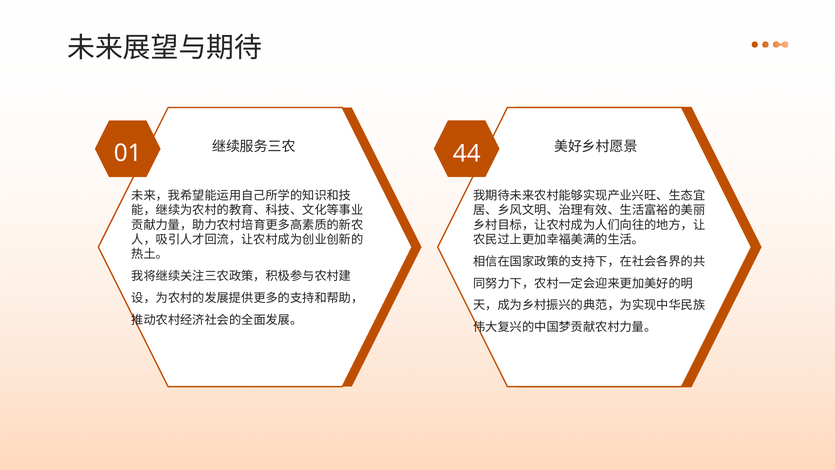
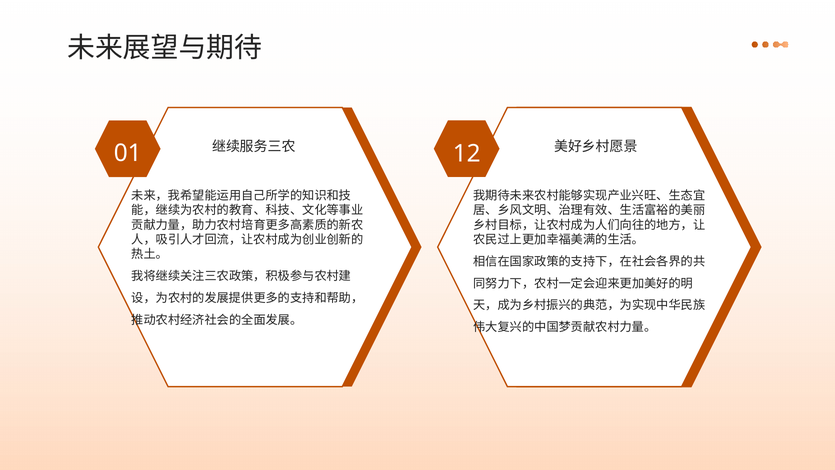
44: 44 -> 12
